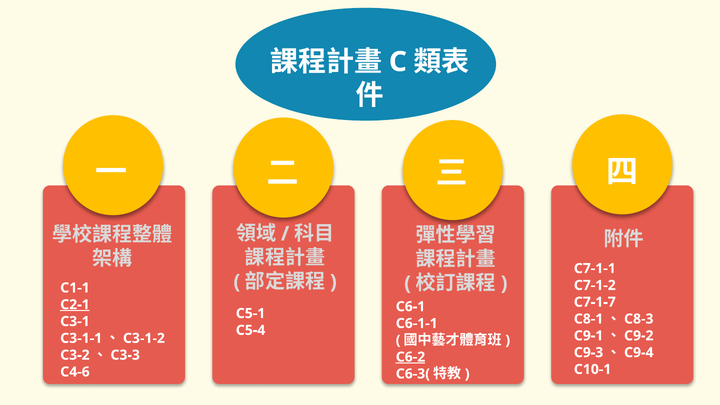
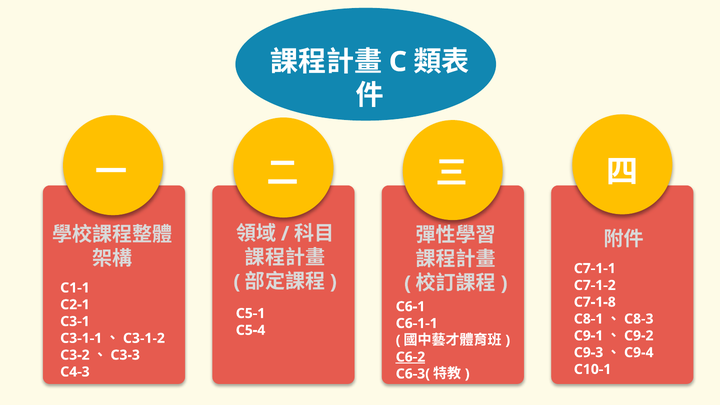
C7-1-7: C7-1-7 -> C7-1-8
C2-1 underline: present -> none
C4-6: C4-6 -> C4-3
